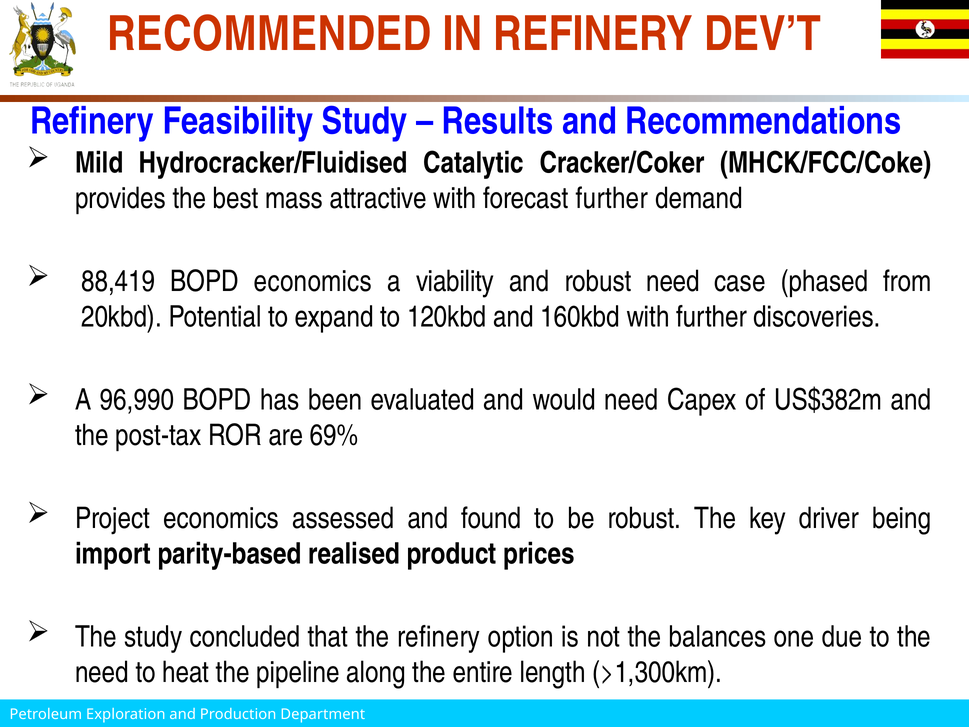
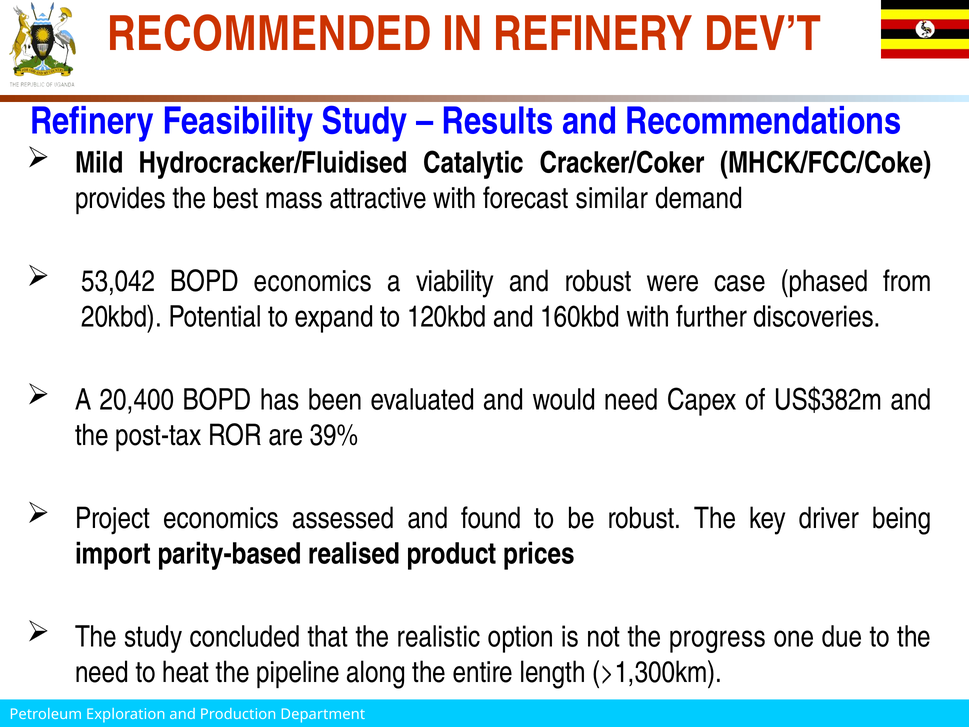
forecast further: further -> similar
88,419: 88,419 -> 53,042
robust need: need -> were
96,990: 96,990 -> 20,400
69%: 69% -> 39%
the refinery: refinery -> realistic
balances: balances -> progress
